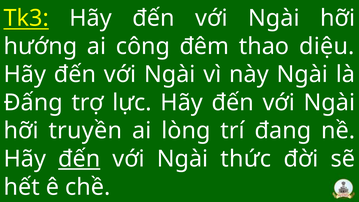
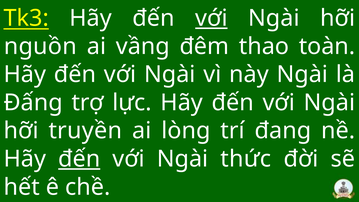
với at (211, 18) underline: none -> present
hướng: hướng -> nguồn
công: công -> vầng
diệu: diệu -> toàn
